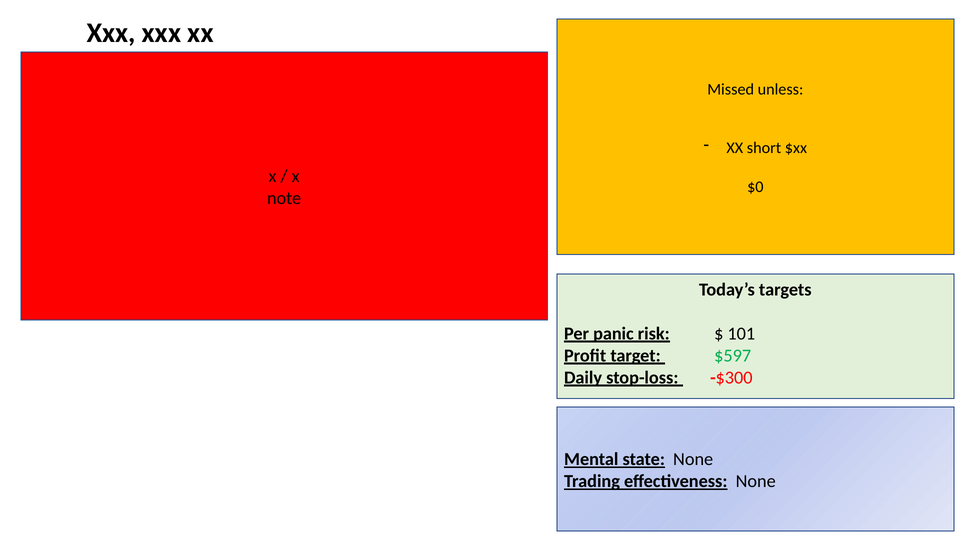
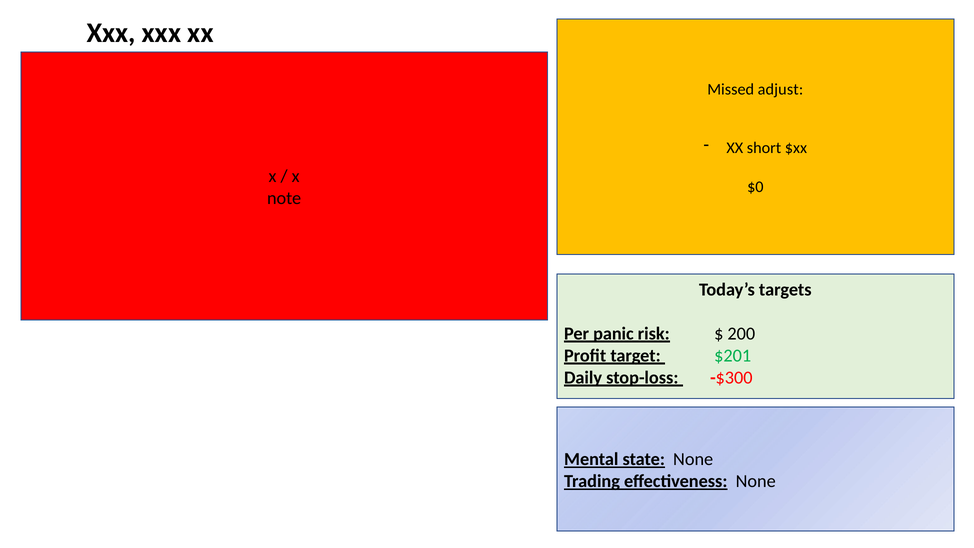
unless: unless -> adjust
101: 101 -> 200
$597: $597 -> $201
